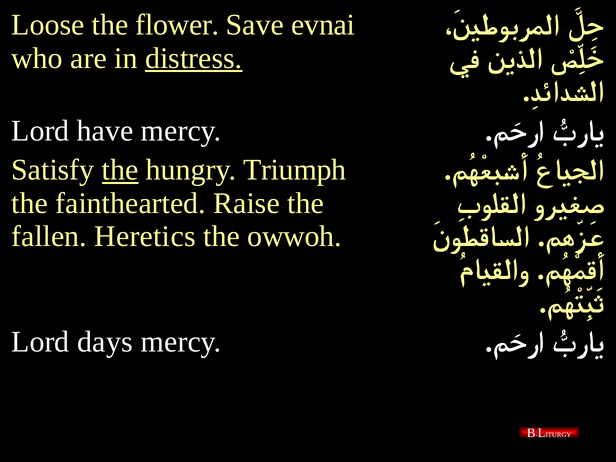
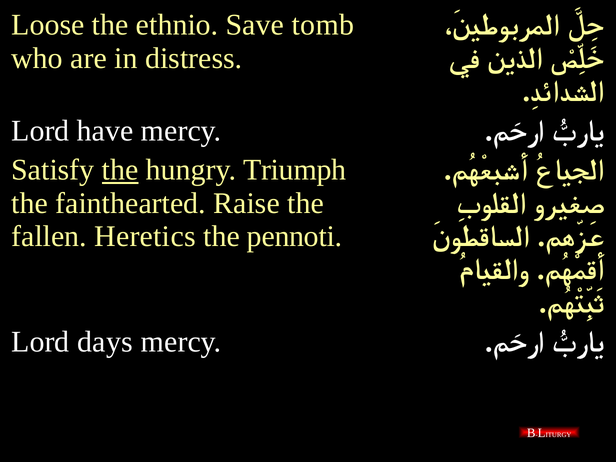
flower: flower -> ethnio
evnai: evnai -> tomb
distress underline: present -> none
owwoh: owwoh -> pennoti
